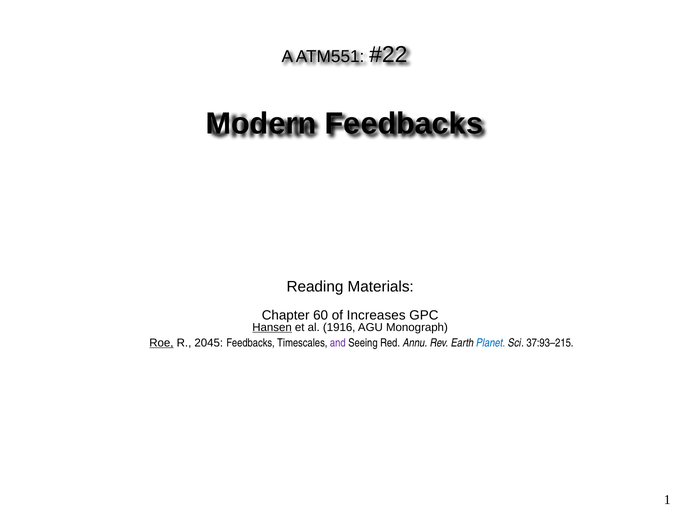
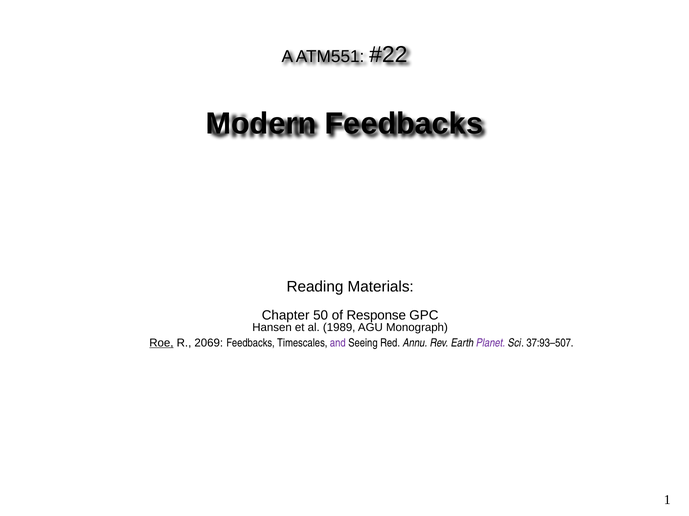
60: 60 -> 50
Increases: Increases -> Response
Hansen underline: present -> none
1916: 1916 -> 1989
2045: 2045 -> 2069
Planet colour: blue -> purple
37:93–215: 37:93–215 -> 37:93–507
